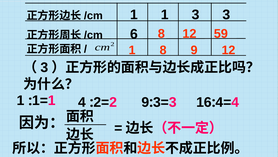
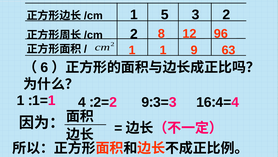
1 1: 1 -> 5
3 3: 3 -> 2
59: 59 -> 96
6 at (134, 34): 6 -> 2
1 8: 8 -> 1
9 12: 12 -> 63
3 at (44, 68): 3 -> 6
